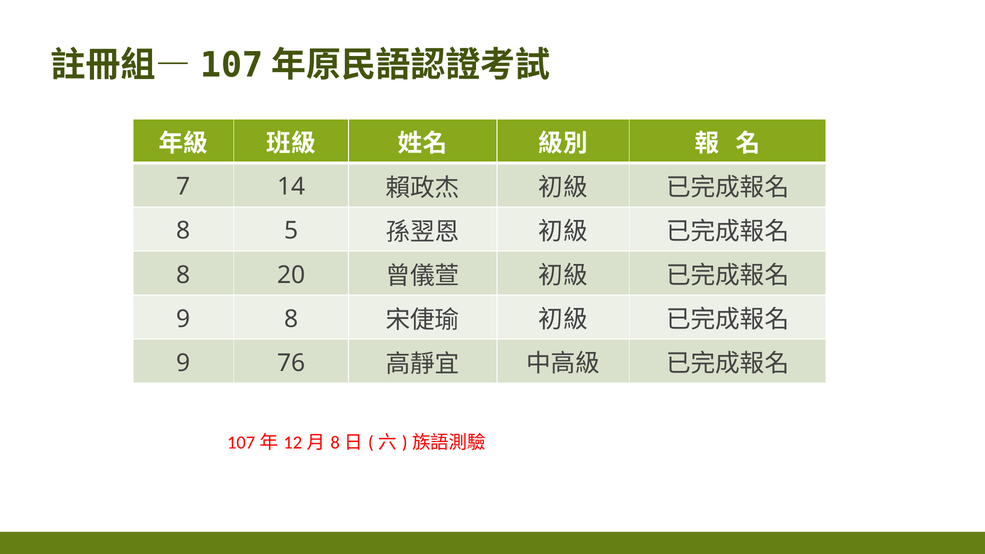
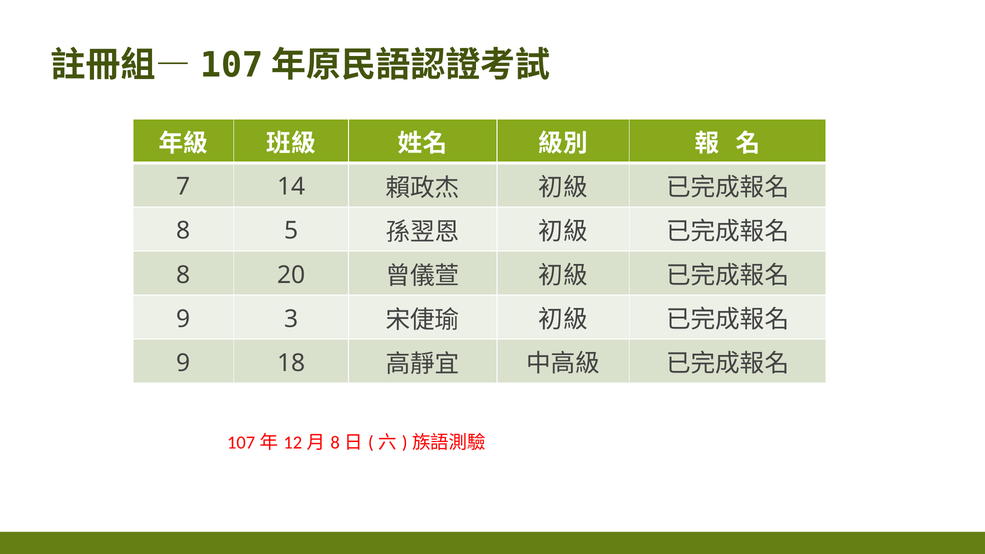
9 8: 8 -> 3
76: 76 -> 18
